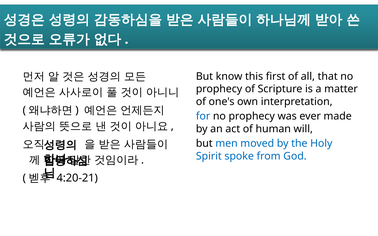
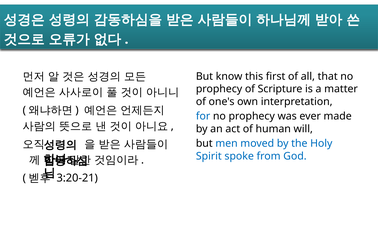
4:20-21: 4:20-21 -> 3:20-21
